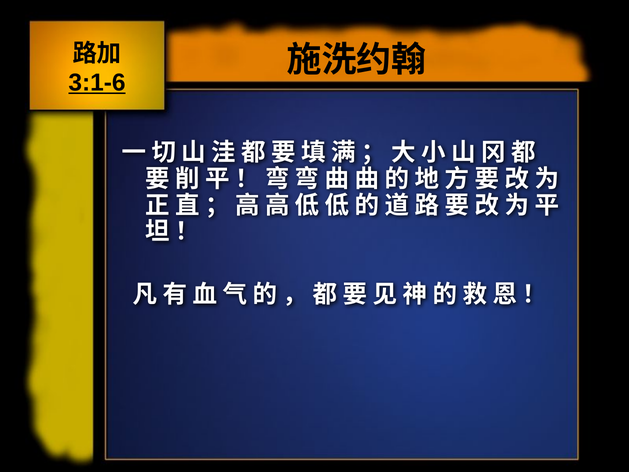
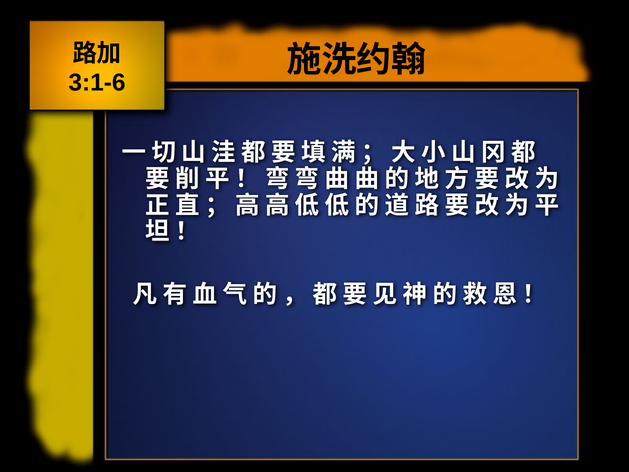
3:1-6 underline: present -> none
